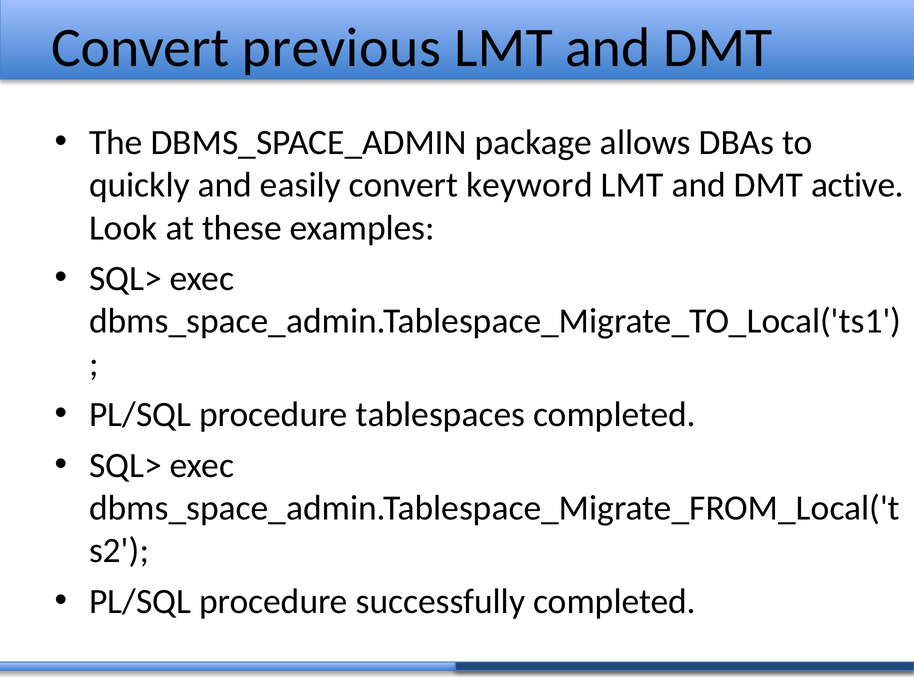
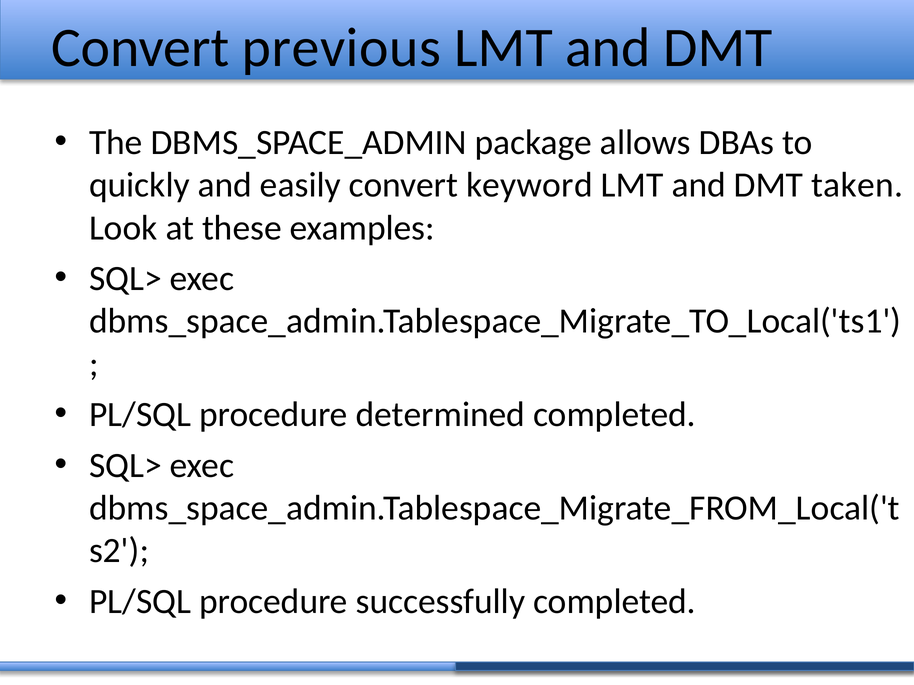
active: active -> taken
tablespaces: tablespaces -> determined
